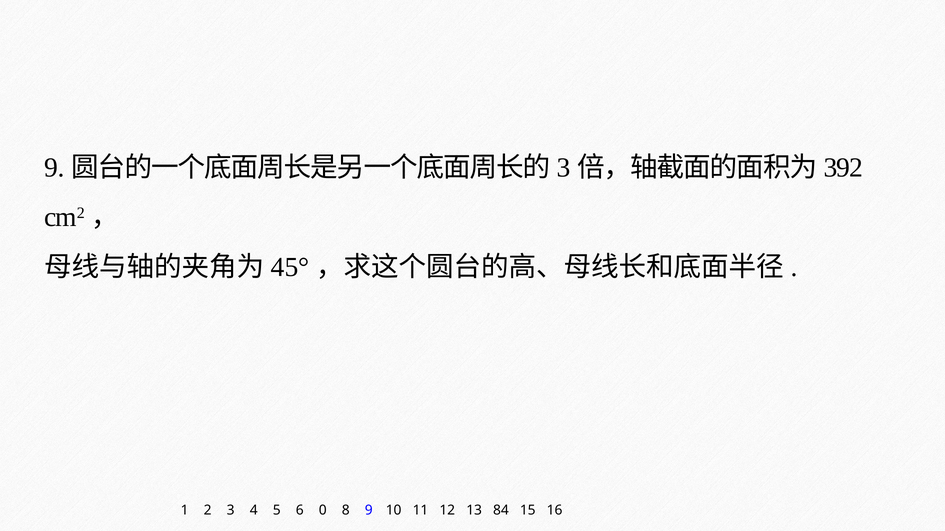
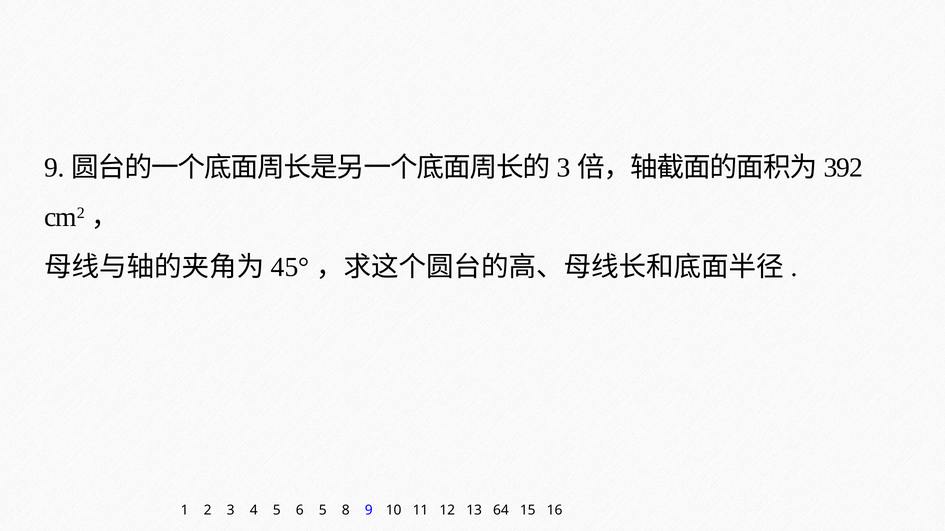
6 0: 0 -> 5
84: 84 -> 64
